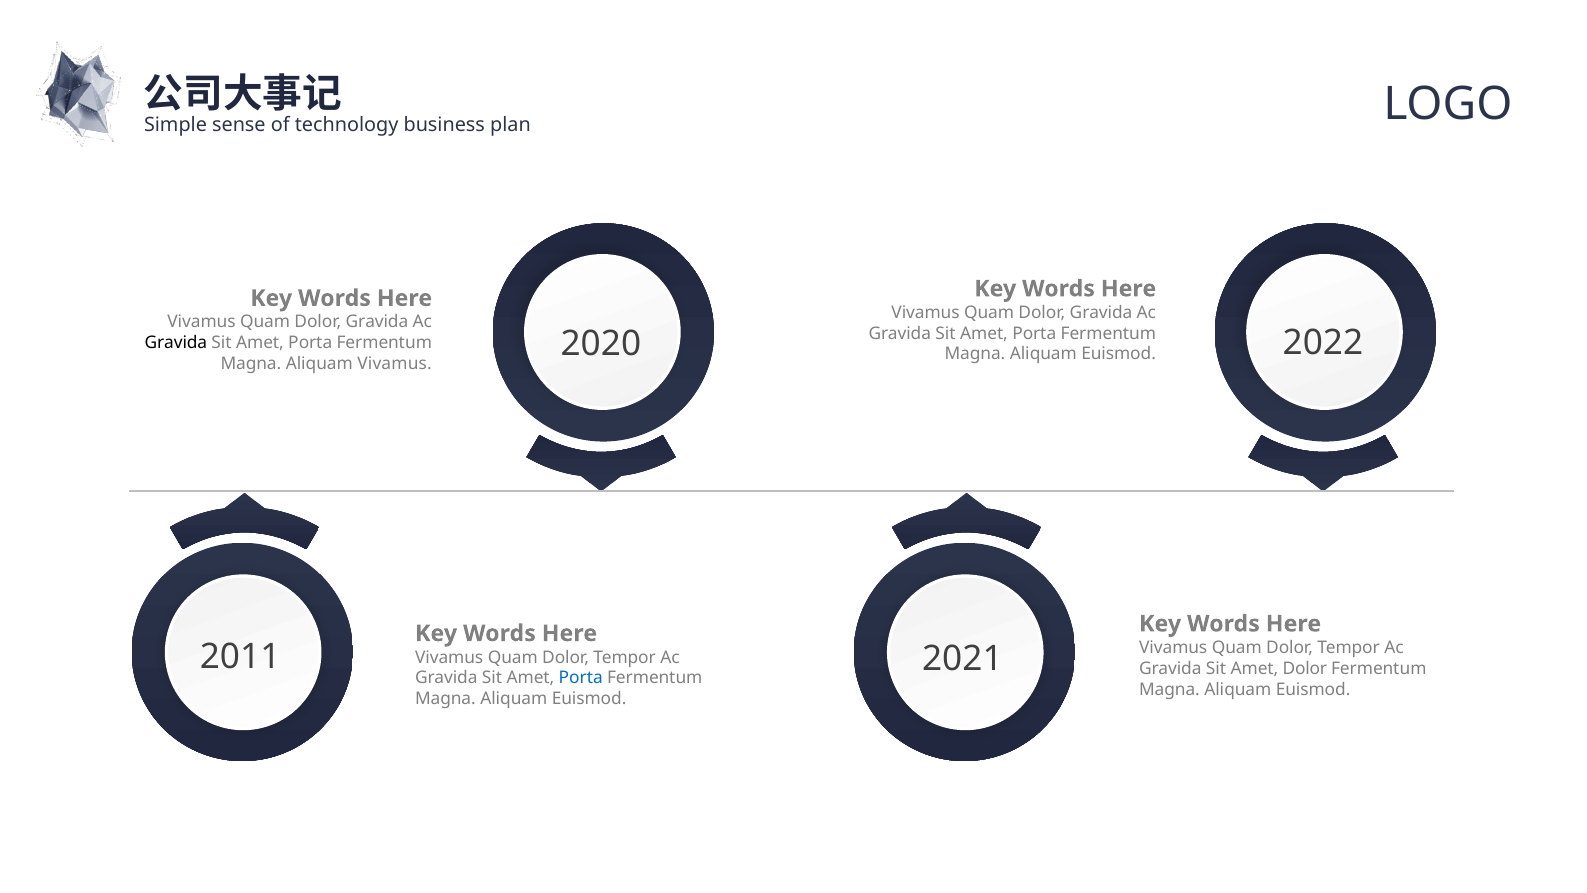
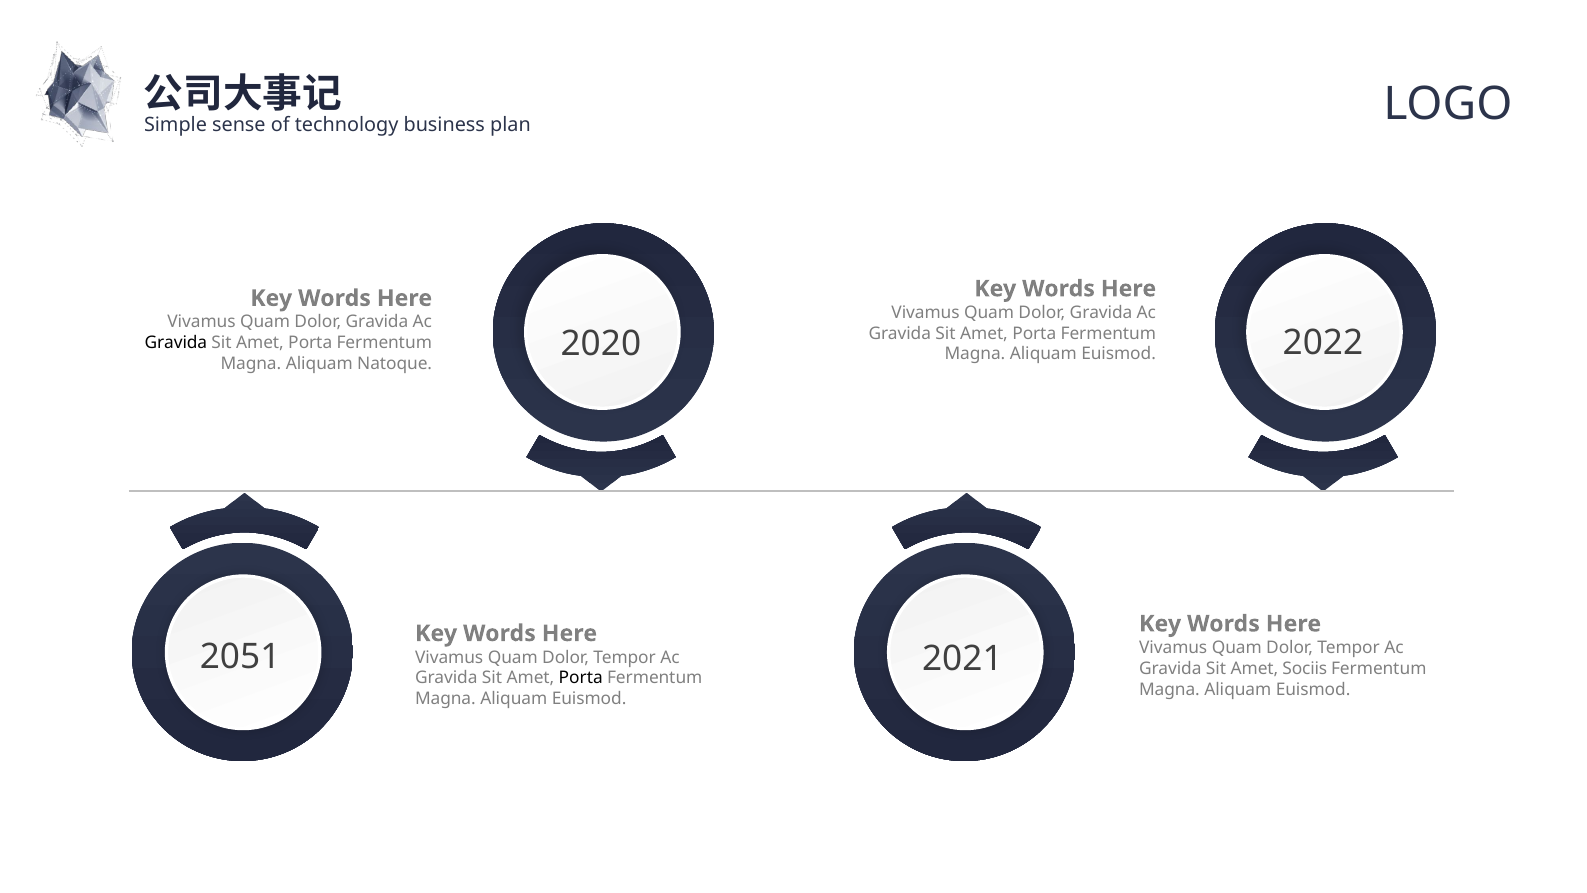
Aliquam Vivamus: Vivamus -> Natoque
2011: 2011 -> 2051
Amet Dolor: Dolor -> Sociis
Porta at (581, 678) colour: blue -> black
